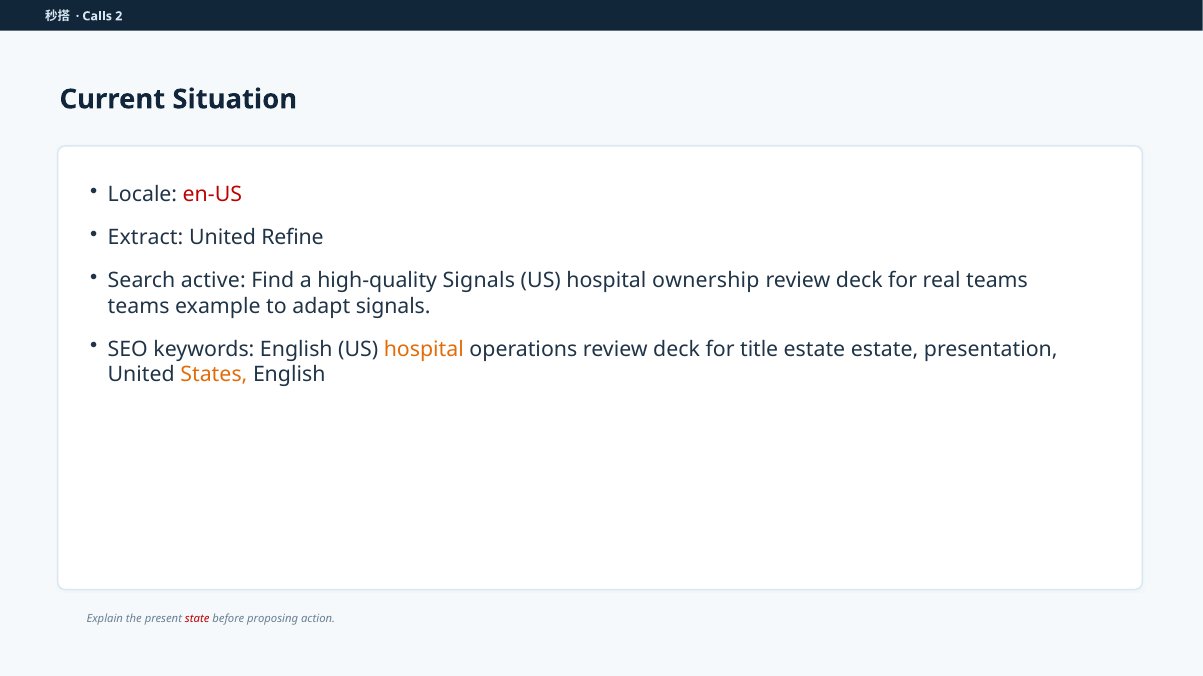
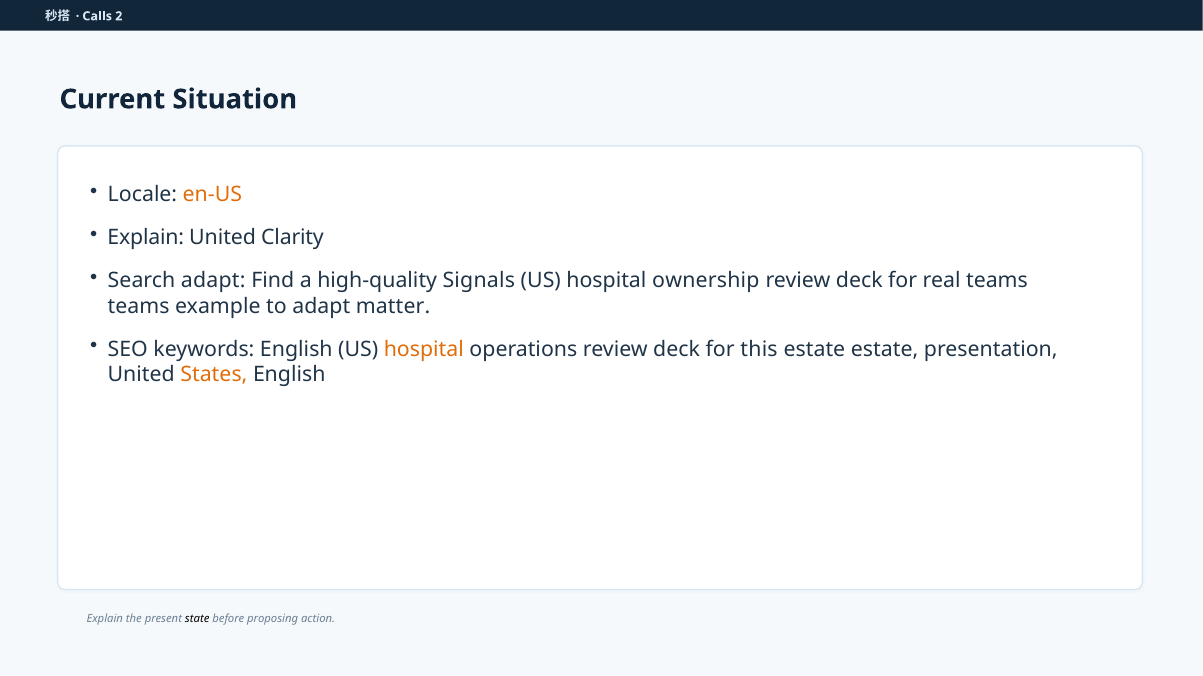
en-US colour: red -> orange
Extract at (146, 238): Extract -> Explain
Refine: Refine -> Clarity
Search active: active -> adapt
adapt signals: signals -> matter
title: title -> this
state colour: red -> black
